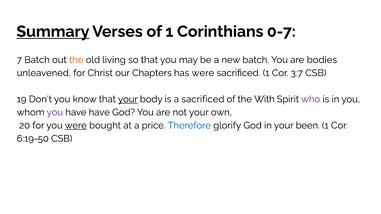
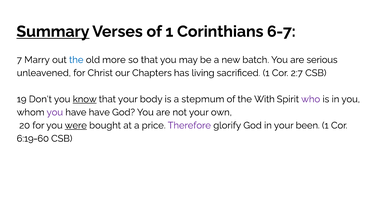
0-7: 0-7 -> 6-7
7 Batch: Batch -> Marry
the at (76, 60) colour: orange -> blue
living: living -> more
bodies: bodies -> serious
has were: were -> living
3:7: 3:7 -> 2:7
know underline: none -> present
your at (128, 99) underline: present -> none
a sacrificed: sacrificed -> stepmum
Therefore colour: blue -> purple
6:19-50: 6:19-50 -> 6:19-60
